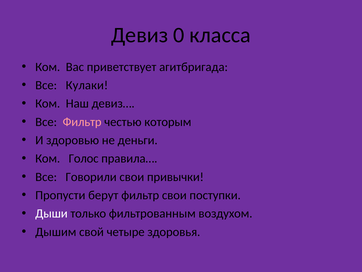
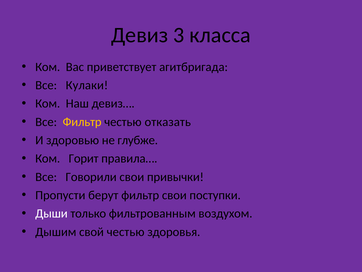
0: 0 -> 3
Фильтр at (82, 122) colour: pink -> yellow
которым: которым -> отказать
деньги: деньги -> глубже
Голос: Голос -> Горит
свой четыре: четыре -> честью
